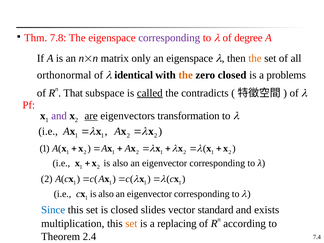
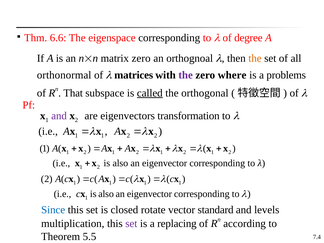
7.8: 7.8 -> 6.6
corresponding at (169, 38) colour: purple -> black
matrix only: only -> zero
an eigenspace: eigenspace -> orthognoal
identical: identical -> matrices
the at (186, 75) colour: orange -> purple
zero closed: closed -> where
contradicts: contradicts -> orthogonal
are underline: present -> none
slides: slides -> rotate
exists: exists -> levels
set at (131, 224) colour: orange -> purple
2.4: 2.4 -> 5.5
